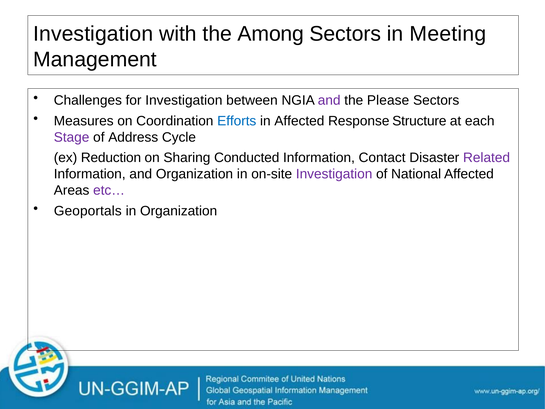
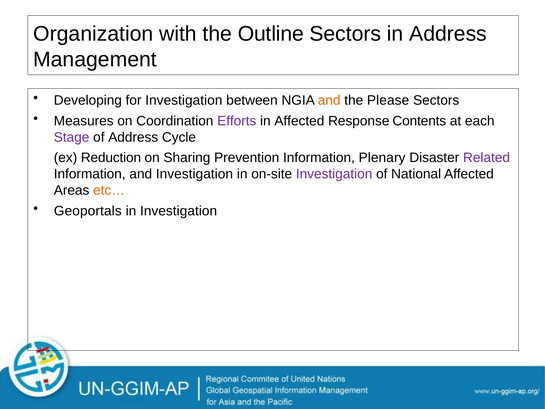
Investigation at (93, 34): Investigation -> Organization
Among: Among -> Outline
in Meeting: Meeting -> Address
Challenges: Challenges -> Developing
and at (329, 100) colour: purple -> orange
Efforts colour: blue -> purple
Structure: Structure -> Contents
Conducted: Conducted -> Prevention
Contact: Contact -> Plenary
and Organization: Organization -> Investigation
etc… colour: purple -> orange
in Organization: Organization -> Investigation
